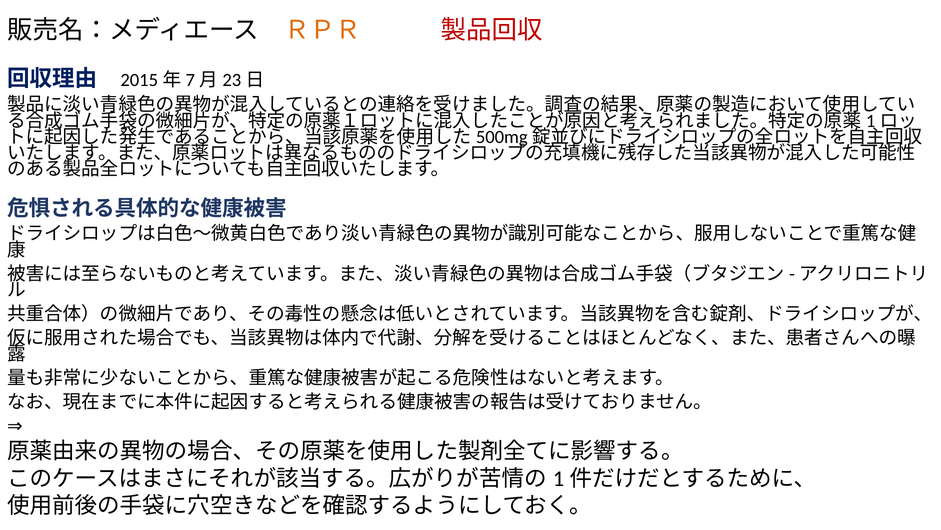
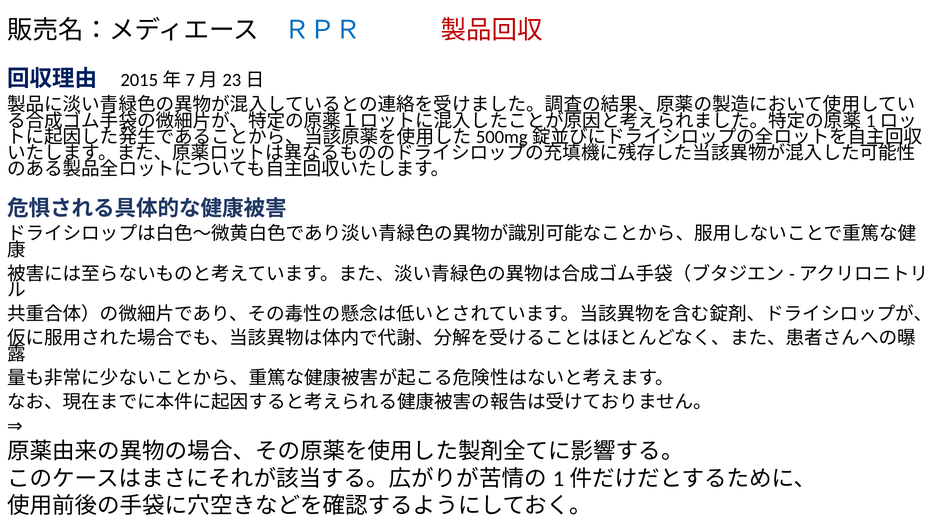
ＲＰＲ colour: orange -> blue
